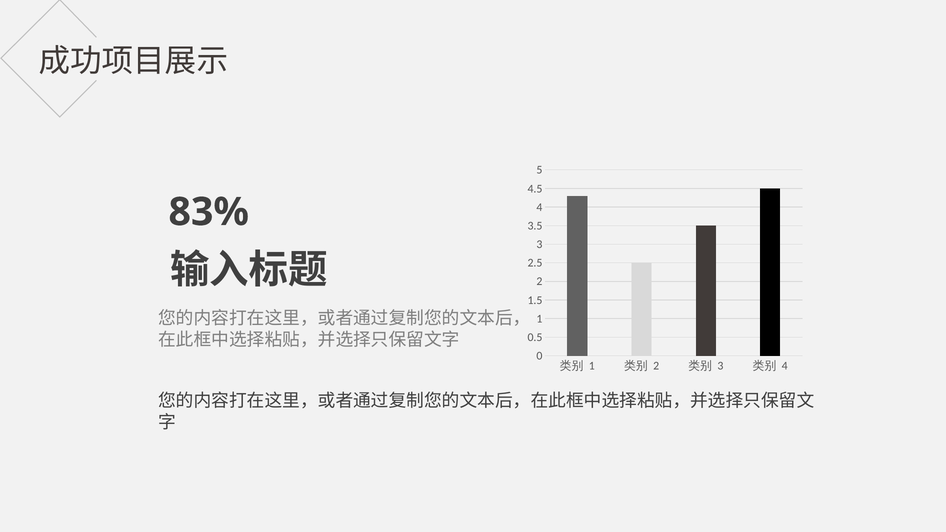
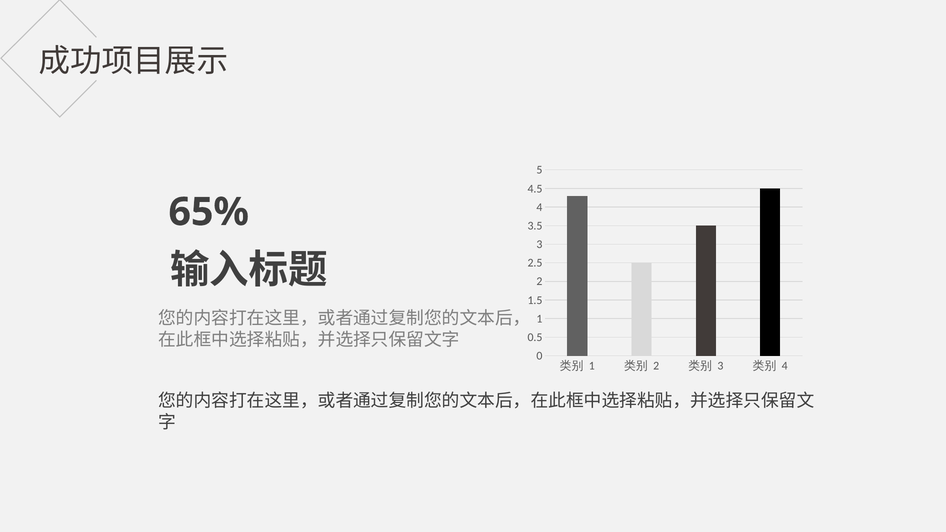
83%: 83% -> 65%
